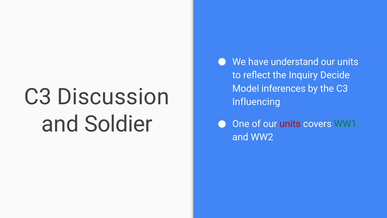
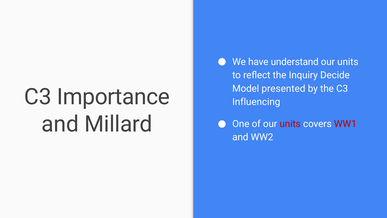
inferences: inferences -> presented
Discussion: Discussion -> Importance
Soldier: Soldier -> Millard
WW1 colour: green -> red
